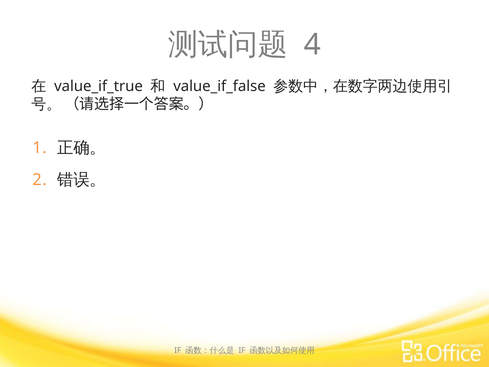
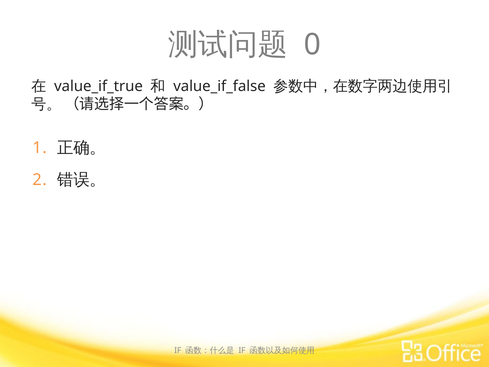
4: 4 -> 0
